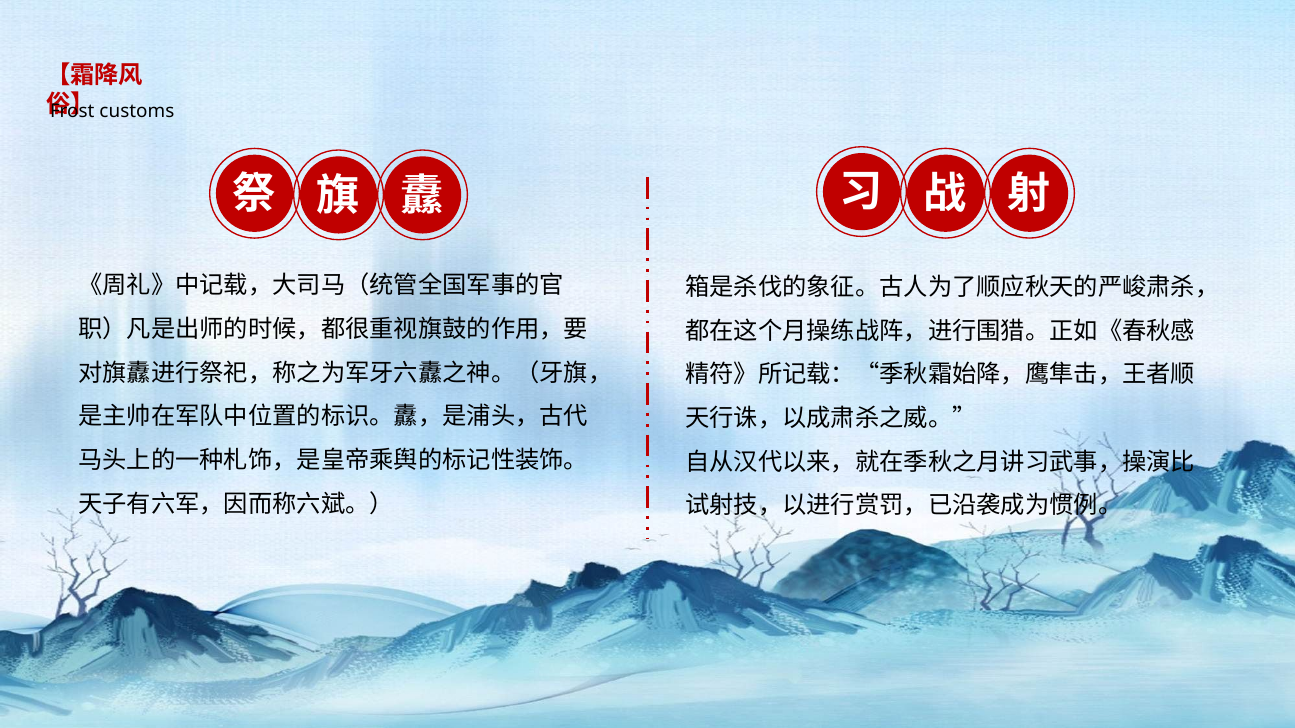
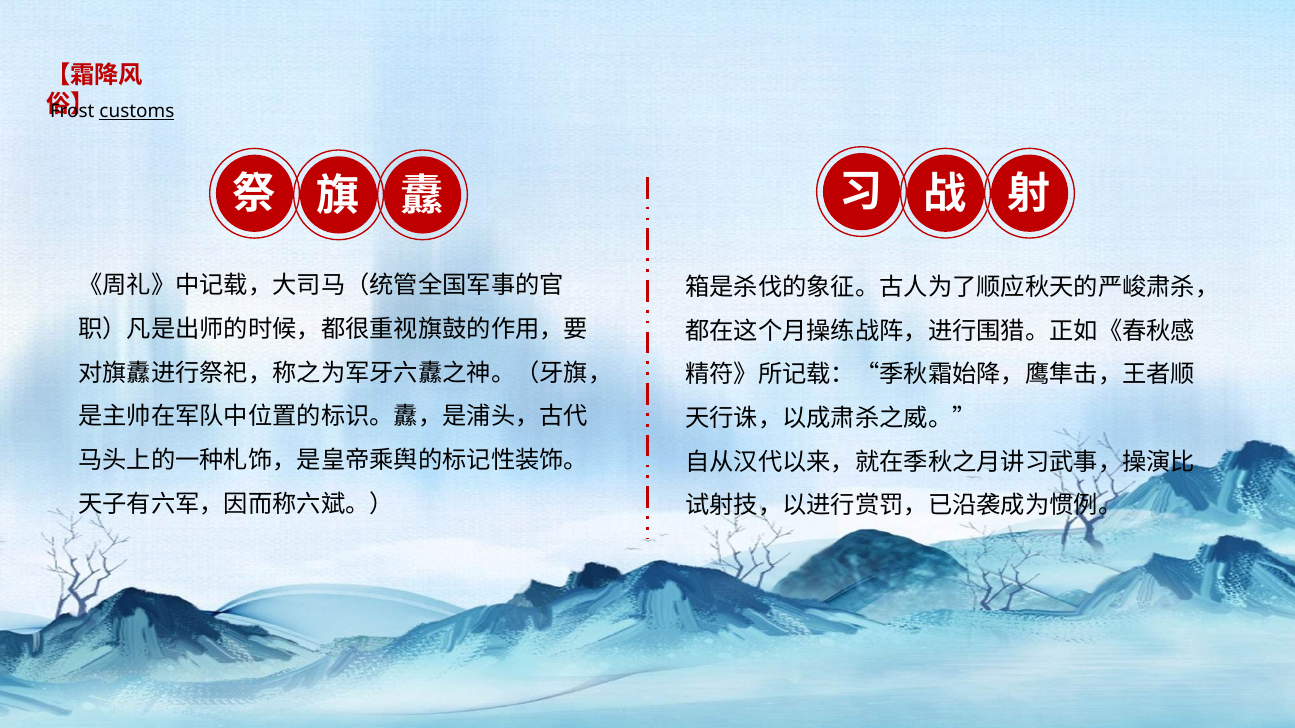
customs underline: none -> present
